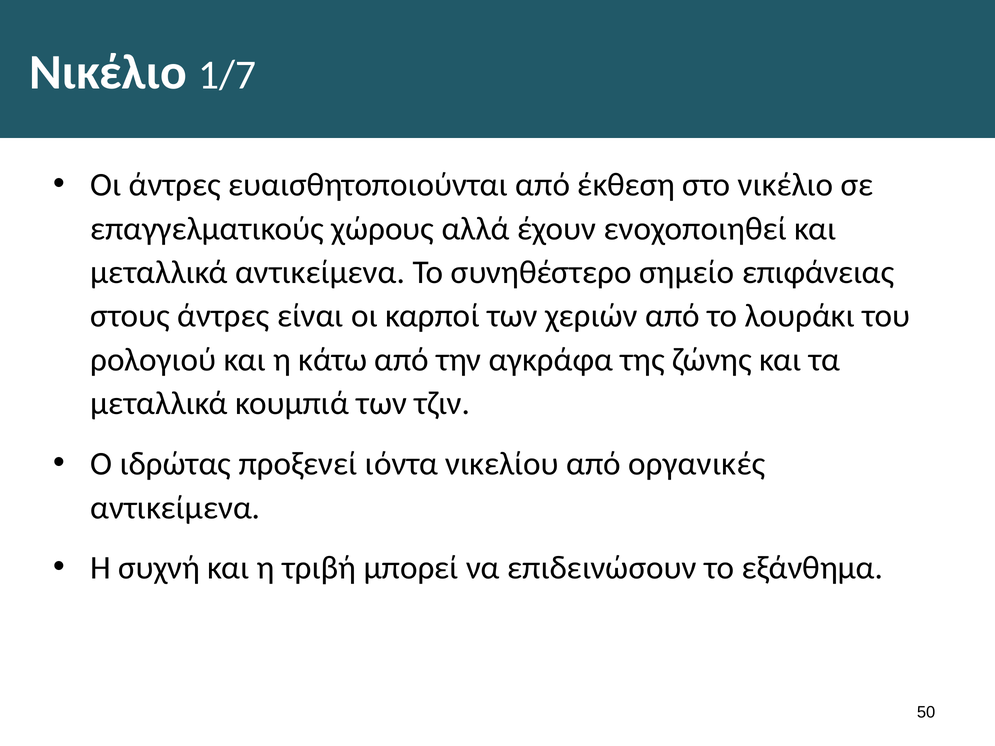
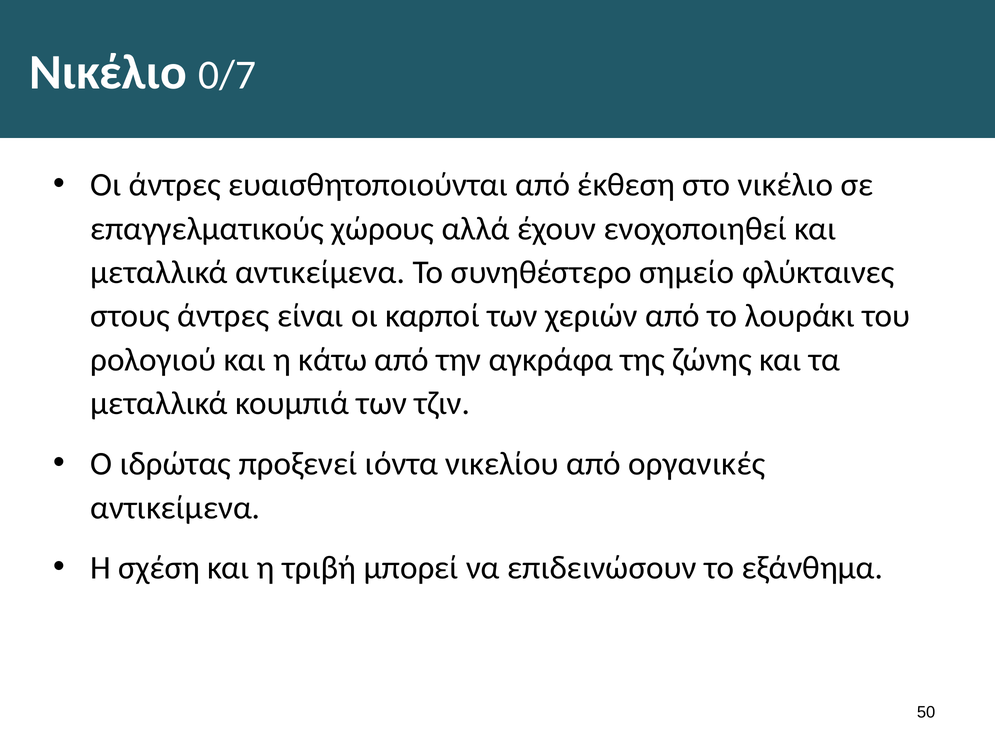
1/7: 1/7 -> 0/7
επιφάνειας: επιφάνειας -> φλύκταινες
συχνή: συχνή -> σχέση
